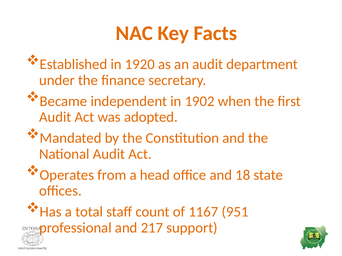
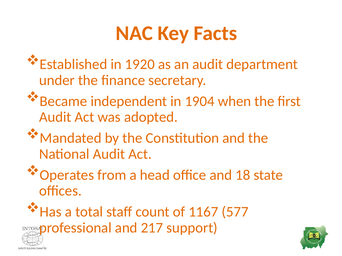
1902: 1902 -> 1904
951: 951 -> 577
